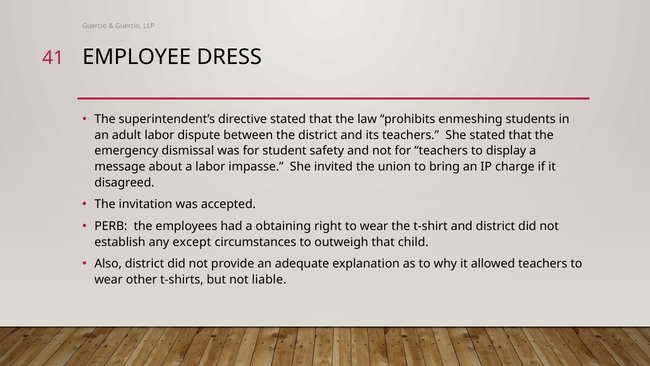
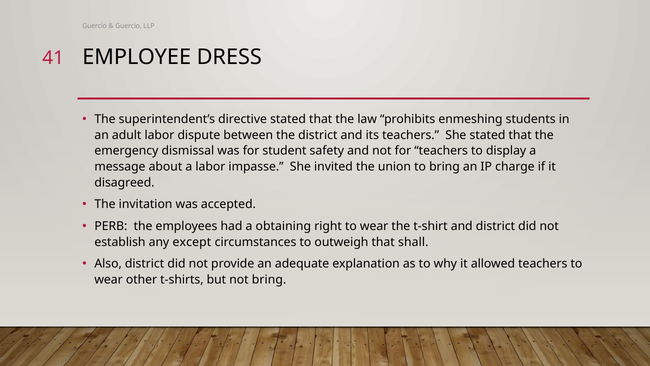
child: child -> shall
not liable: liable -> bring
